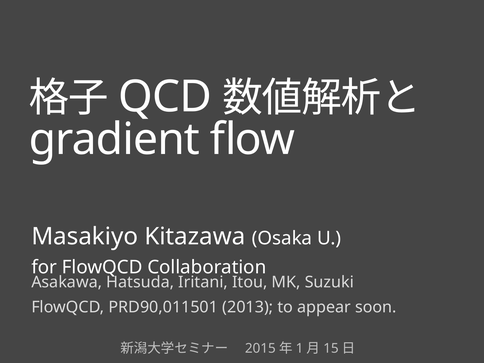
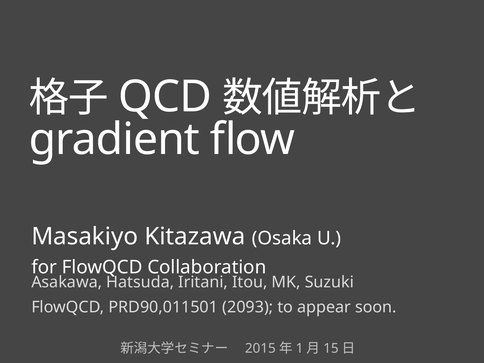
2013: 2013 -> 2093
